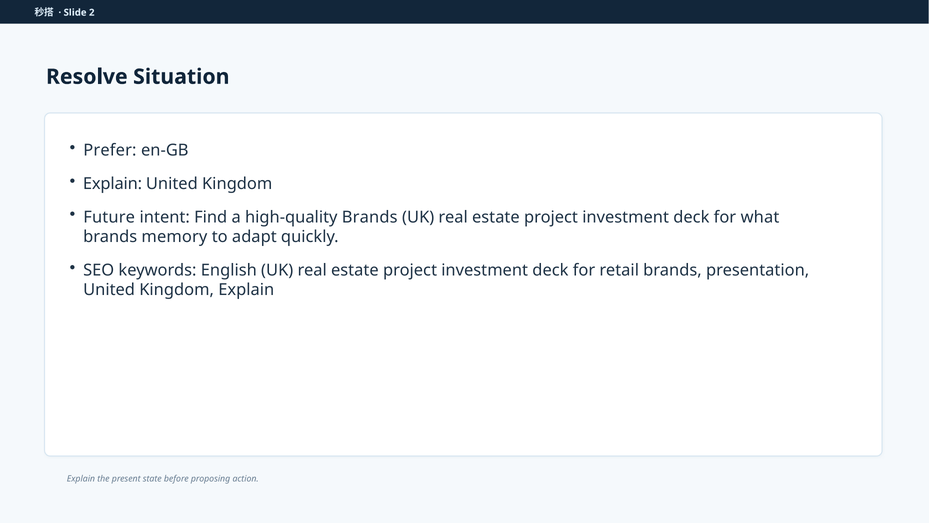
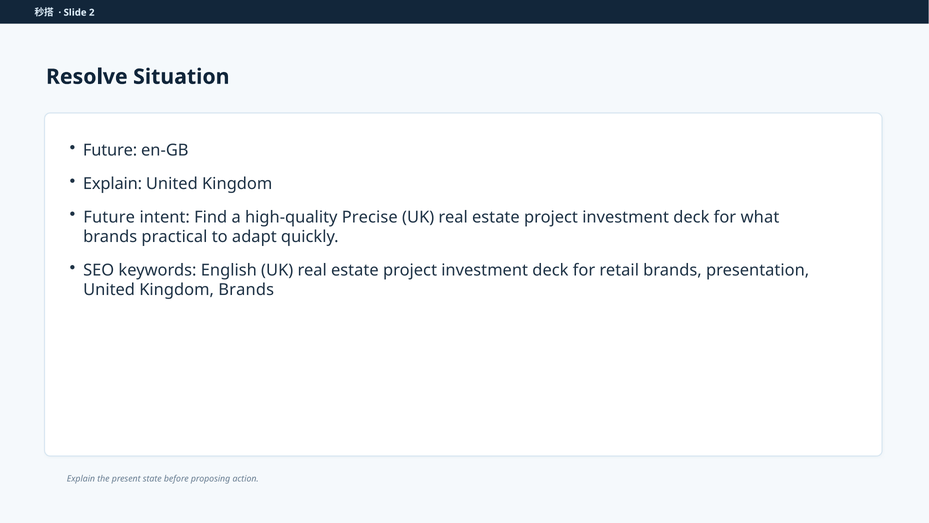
Prefer at (110, 150): Prefer -> Future
high-quality Brands: Brands -> Precise
memory: memory -> practical
Kingdom Explain: Explain -> Brands
